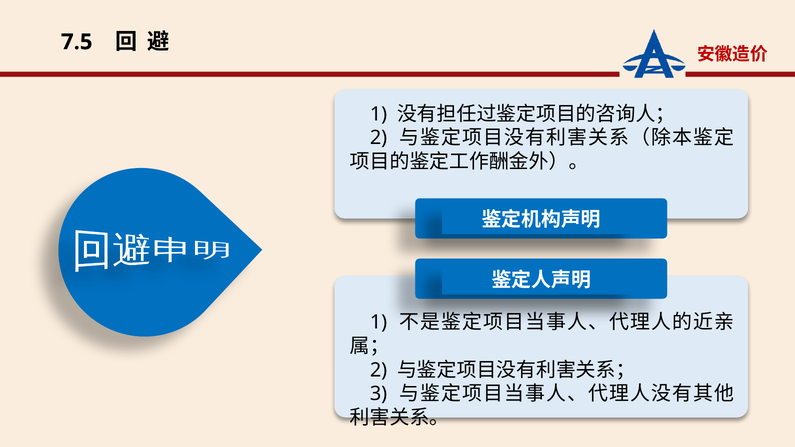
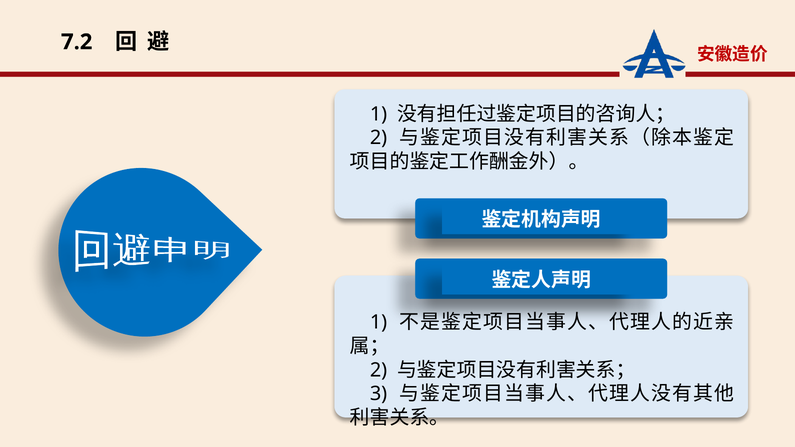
7.5: 7.5 -> 7.2
